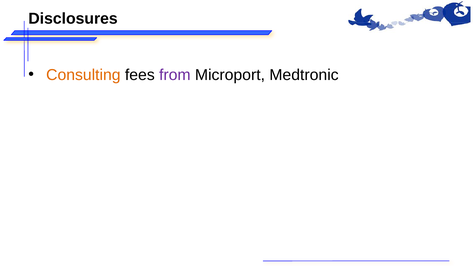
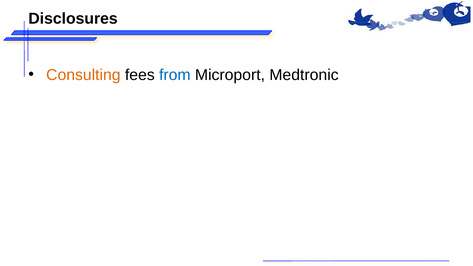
from colour: purple -> blue
